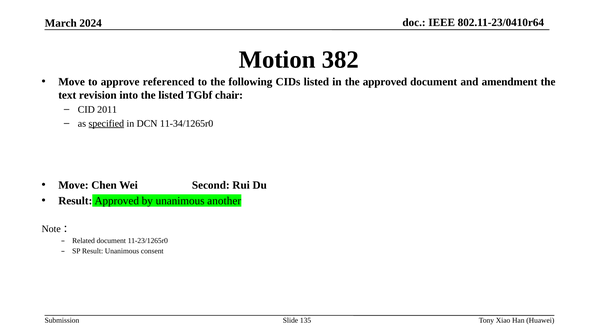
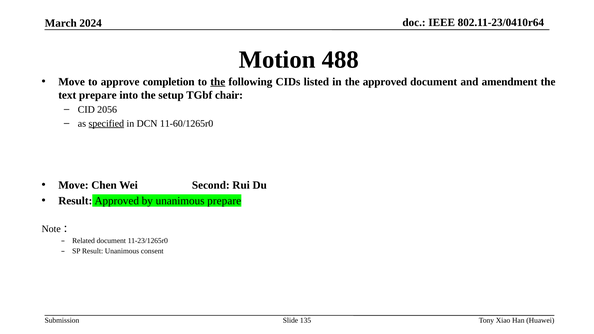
382: 382 -> 488
referenced: referenced -> completion
the at (218, 82) underline: none -> present
text revision: revision -> prepare
the listed: listed -> setup
2011: 2011 -> 2056
11-34/1265r0: 11-34/1265r0 -> 11-60/1265r0
unanimous another: another -> prepare
